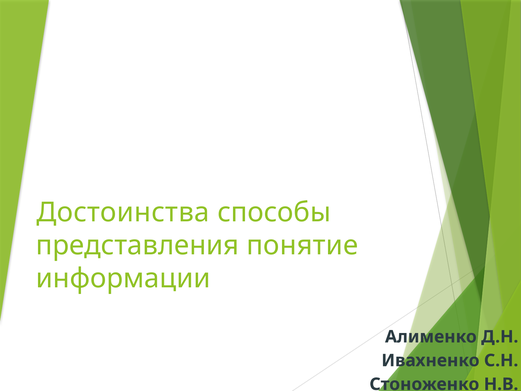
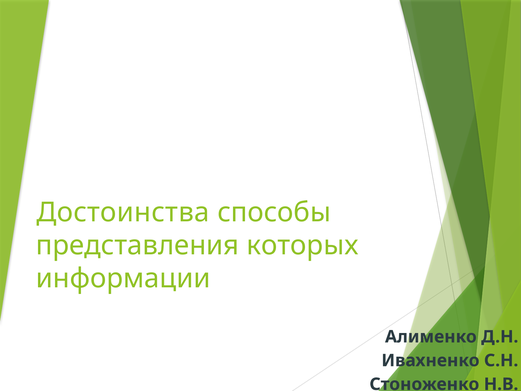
понятие: понятие -> которых
